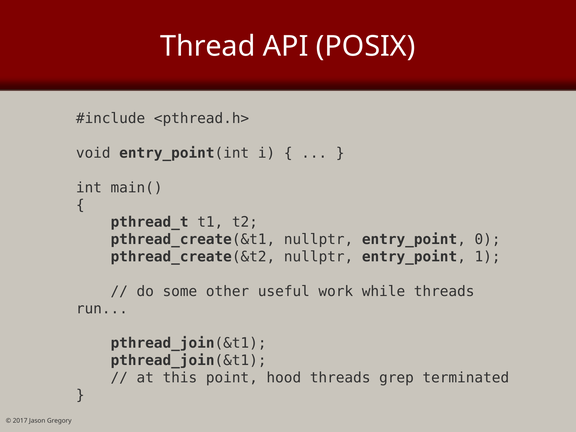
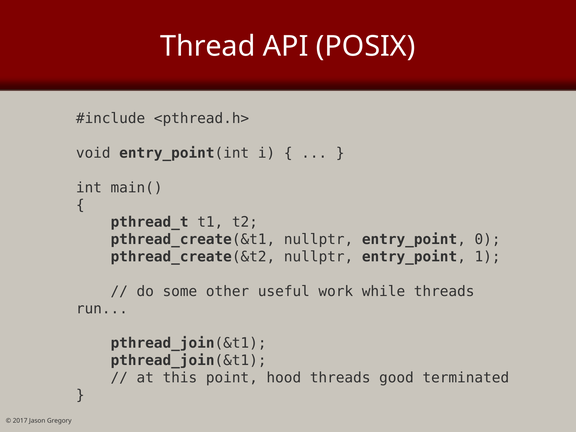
grep: grep -> good
